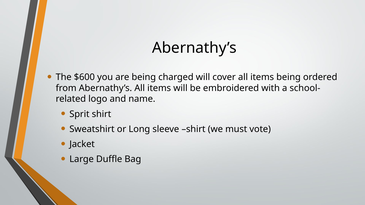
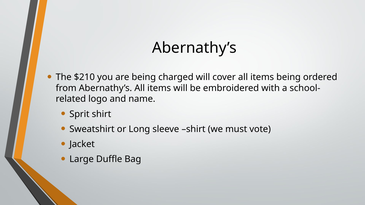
$600: $600 -> $210
